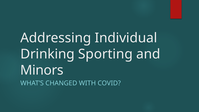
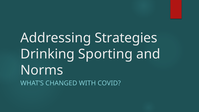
Individual: Individual -> Strategies
Minors: Minors -> Norms
